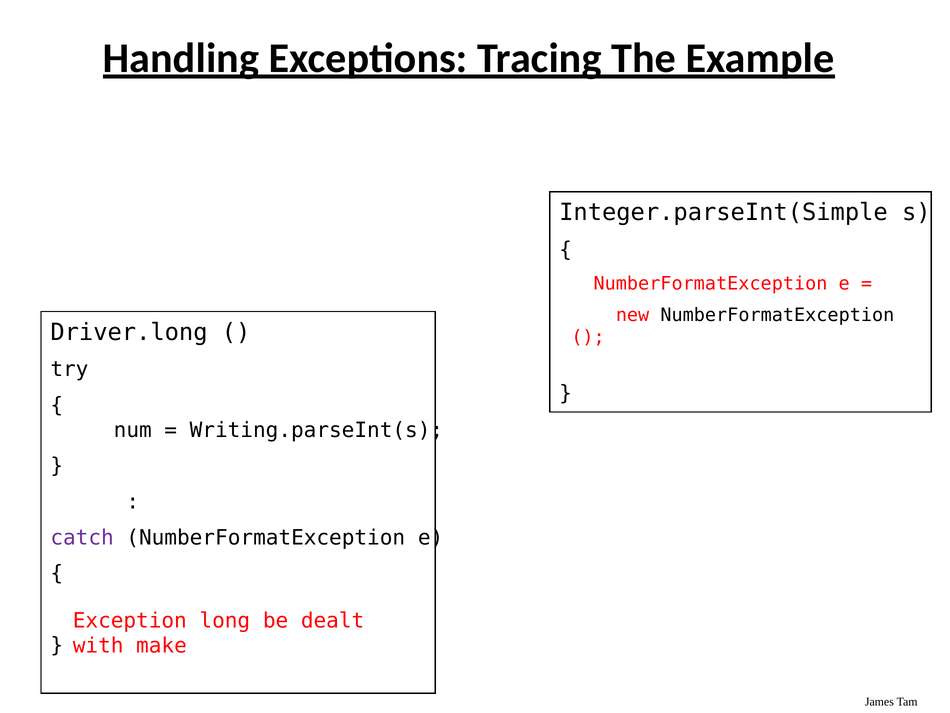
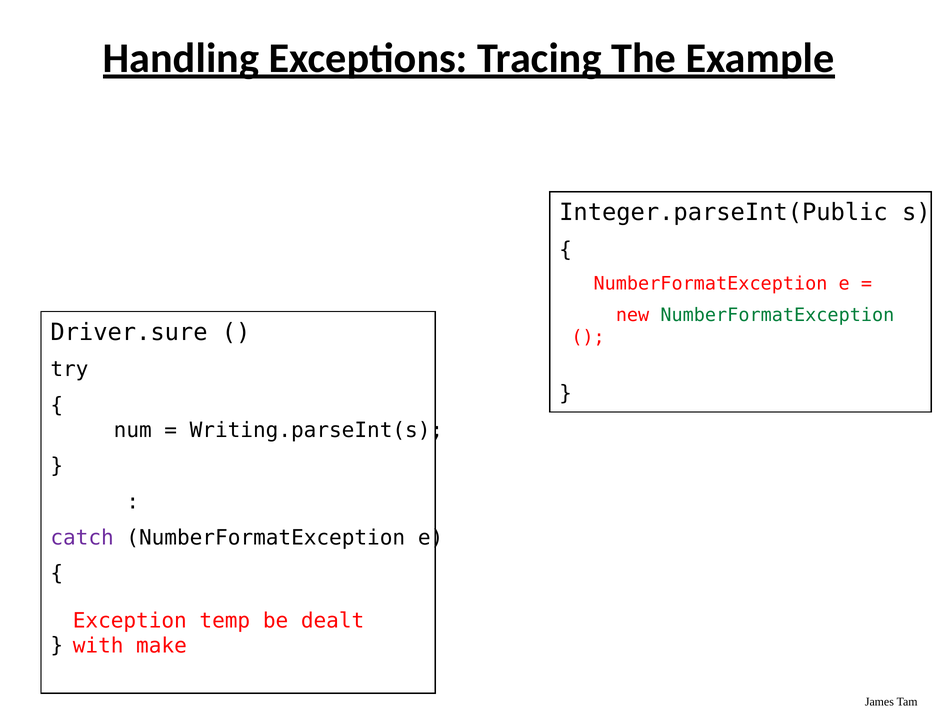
Integer.parseInt(Simple: Integer.parseInt(Simple -> Integer.parseInt(Public
NumberFormatException at (777, 315) colour: black -> green
Driver.long: Driver.long -> Driver.sure
long: long -> temp
